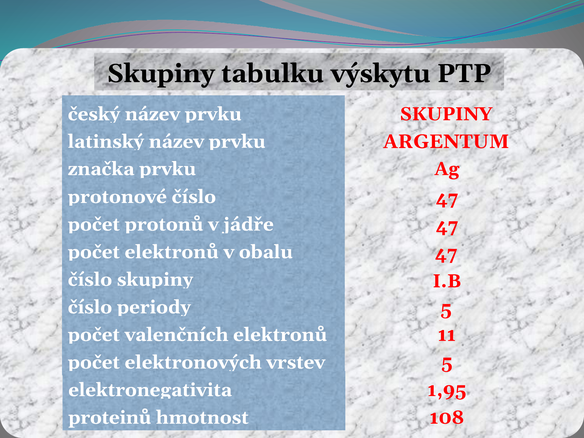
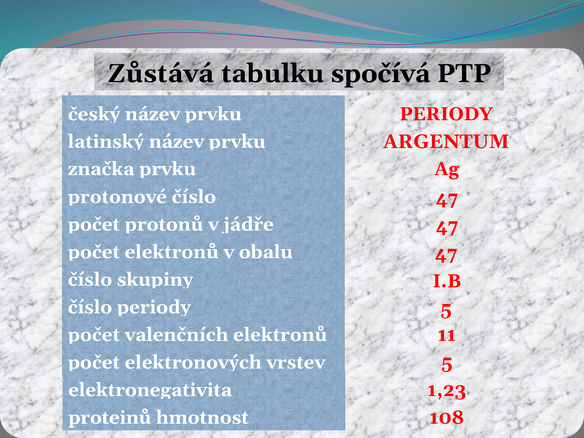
Skupiny at (161, 74): Skupiny -> Zůstává
výskytu: výskytu -> spočívá
SKUPINY at (446, 114): SKUPINY -> PERIODY
1,95: 1,95 -> 1,23
